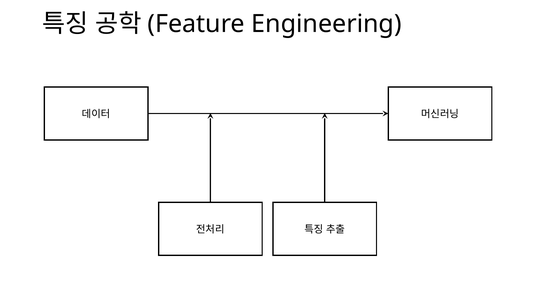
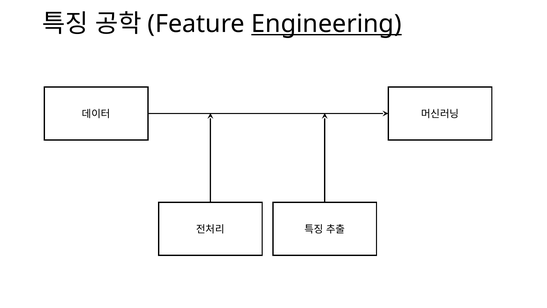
Engineering underline: none -> present
